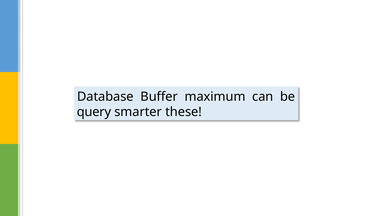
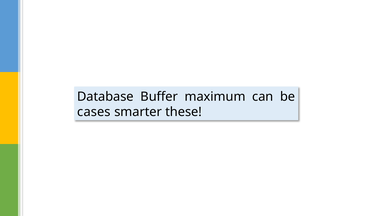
query: query -> cases
